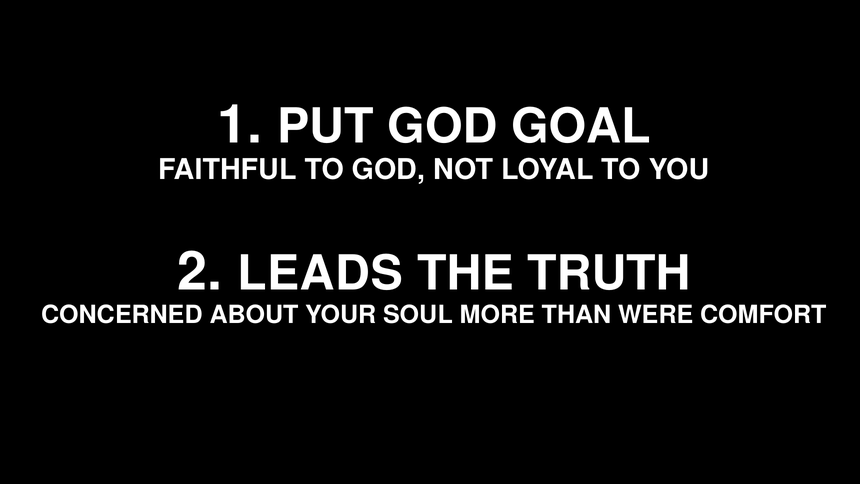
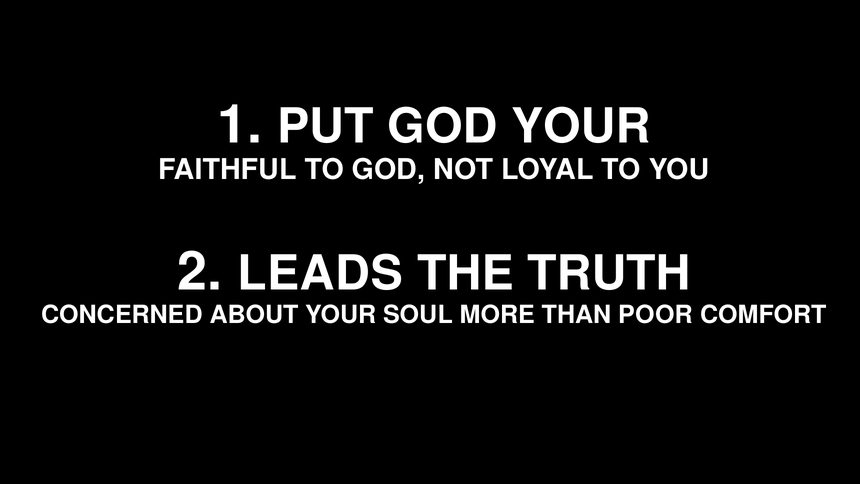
GOD GOAL: GOAL -> YOUR
WERE: WERE -> POOR
